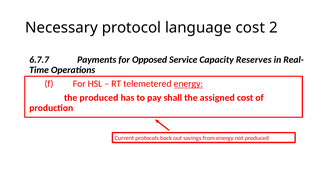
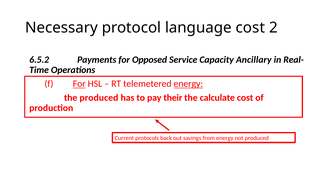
6.7.7: 6.7.7 -> 6.5.2
Reserves: Reserves -> Ancillary
For at (79, 84) underline: none -> present
shall: shall -> their
assigned: assigned -> calculate
